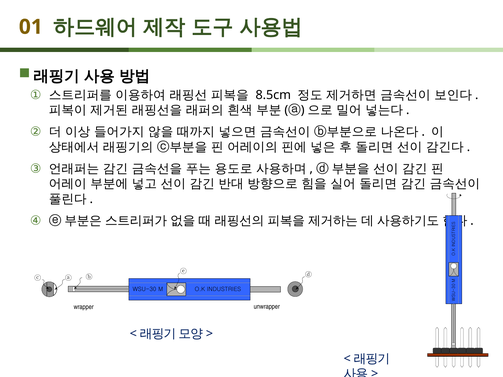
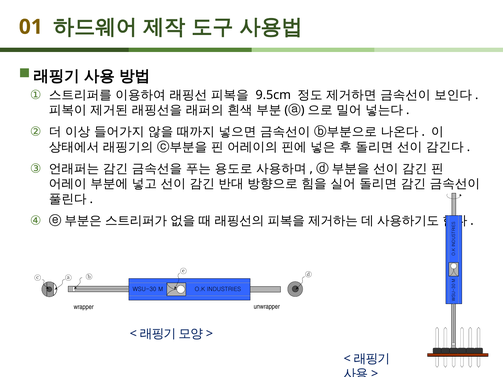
8.5cm: 8.5cm -> 9.5cm
